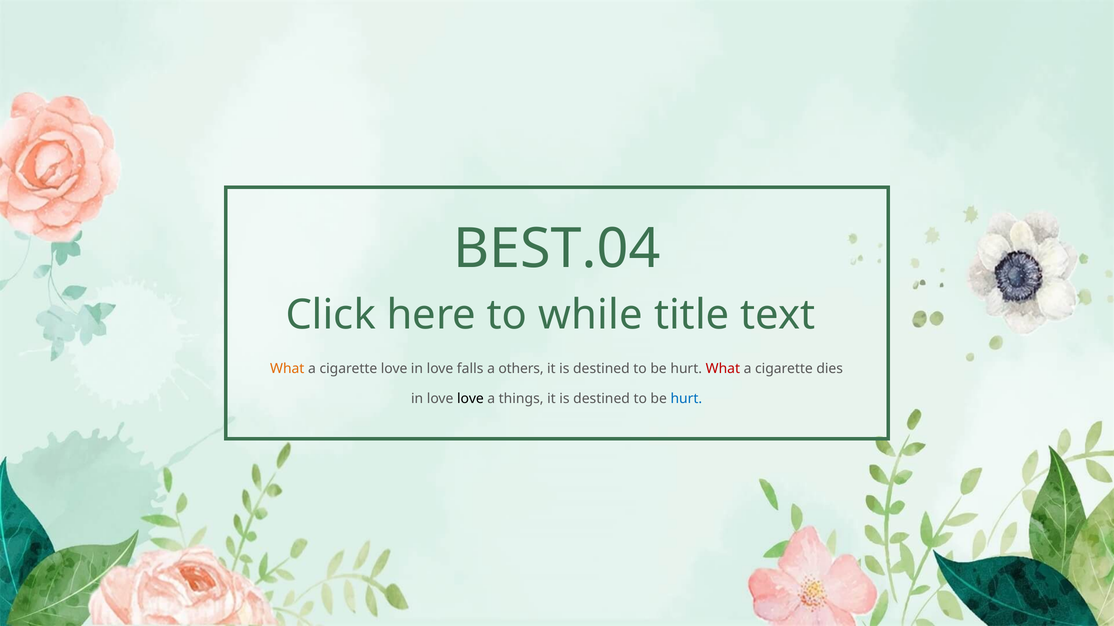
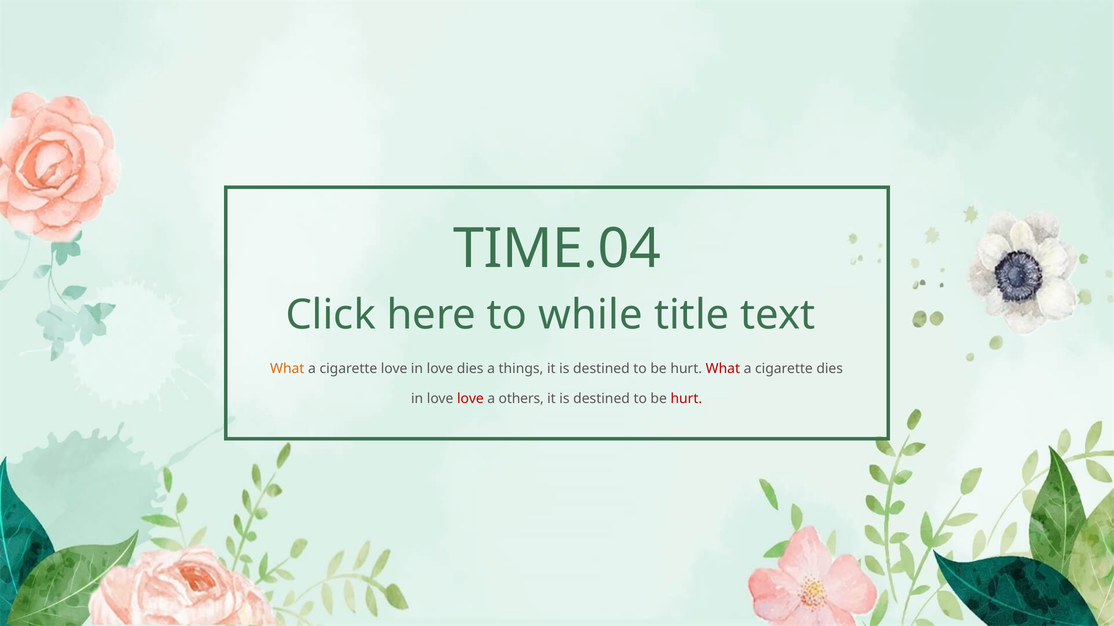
BEST.04: BEST.04 -> TIME.04
love falls: falls -> dies
others: others -> things
love at (470, 399) colour: black -> red
things: things -> others
hurt at (686, 399) colour: blue -> red
